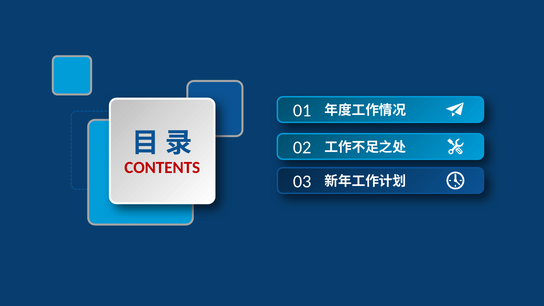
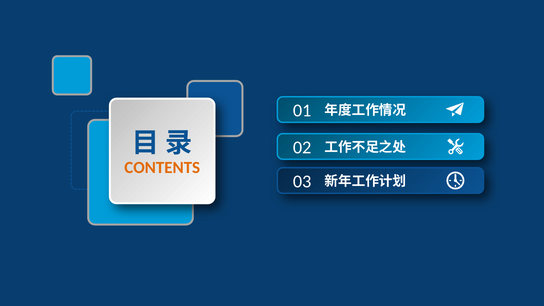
CONTENTS colour: red -> orange
